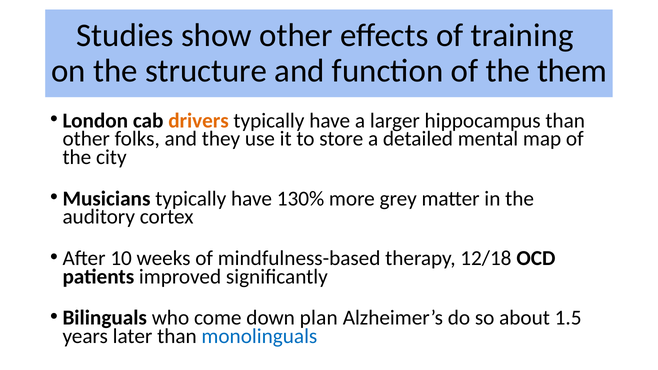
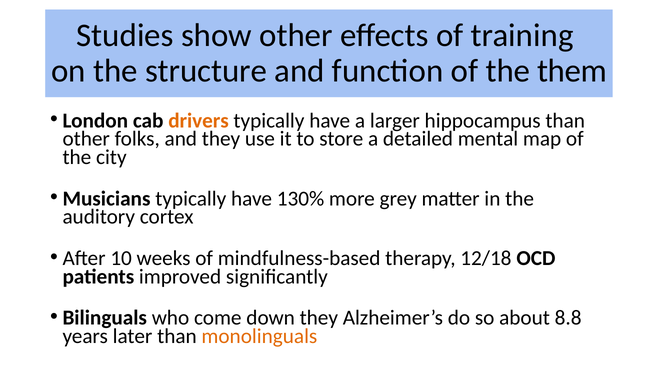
down plan: plan -> they
1.5: 1.5 -> 8.8
monolinguals colour: blue -> orange
